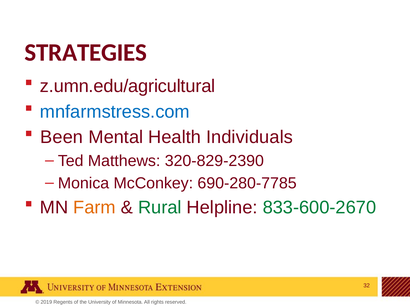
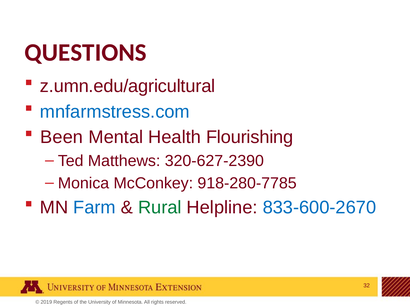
STRATEGIES: STRATEGIES -> QUESTIONS
Individuals: Individuals -> Flourishing
320-829-2390: 320-829-2390 -> 320-627-2390
690-280-7785: 690-280-7785 -> 918-280-7785
Farm colour: orange -> blue
833-600-2670 colour: green -> blue
